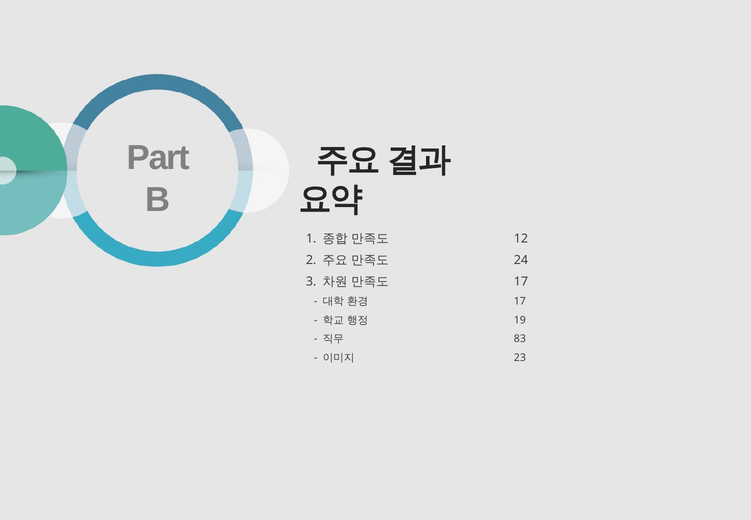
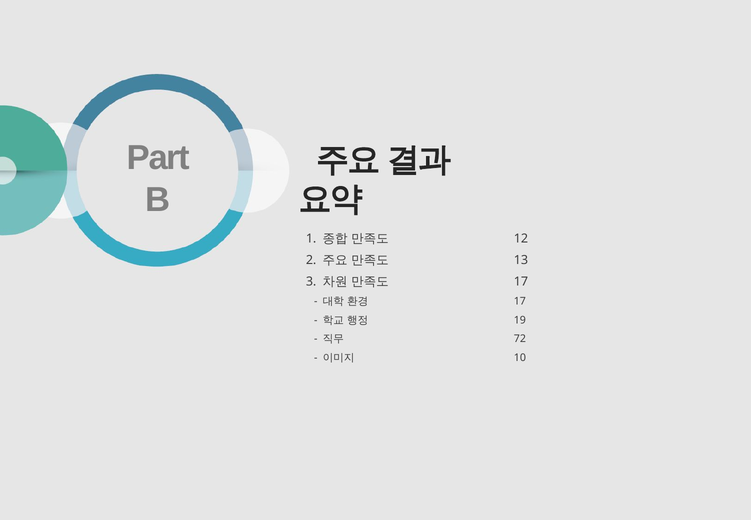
24: 24 -> 13
83: 83 -> 72
23: 23 -> 10
